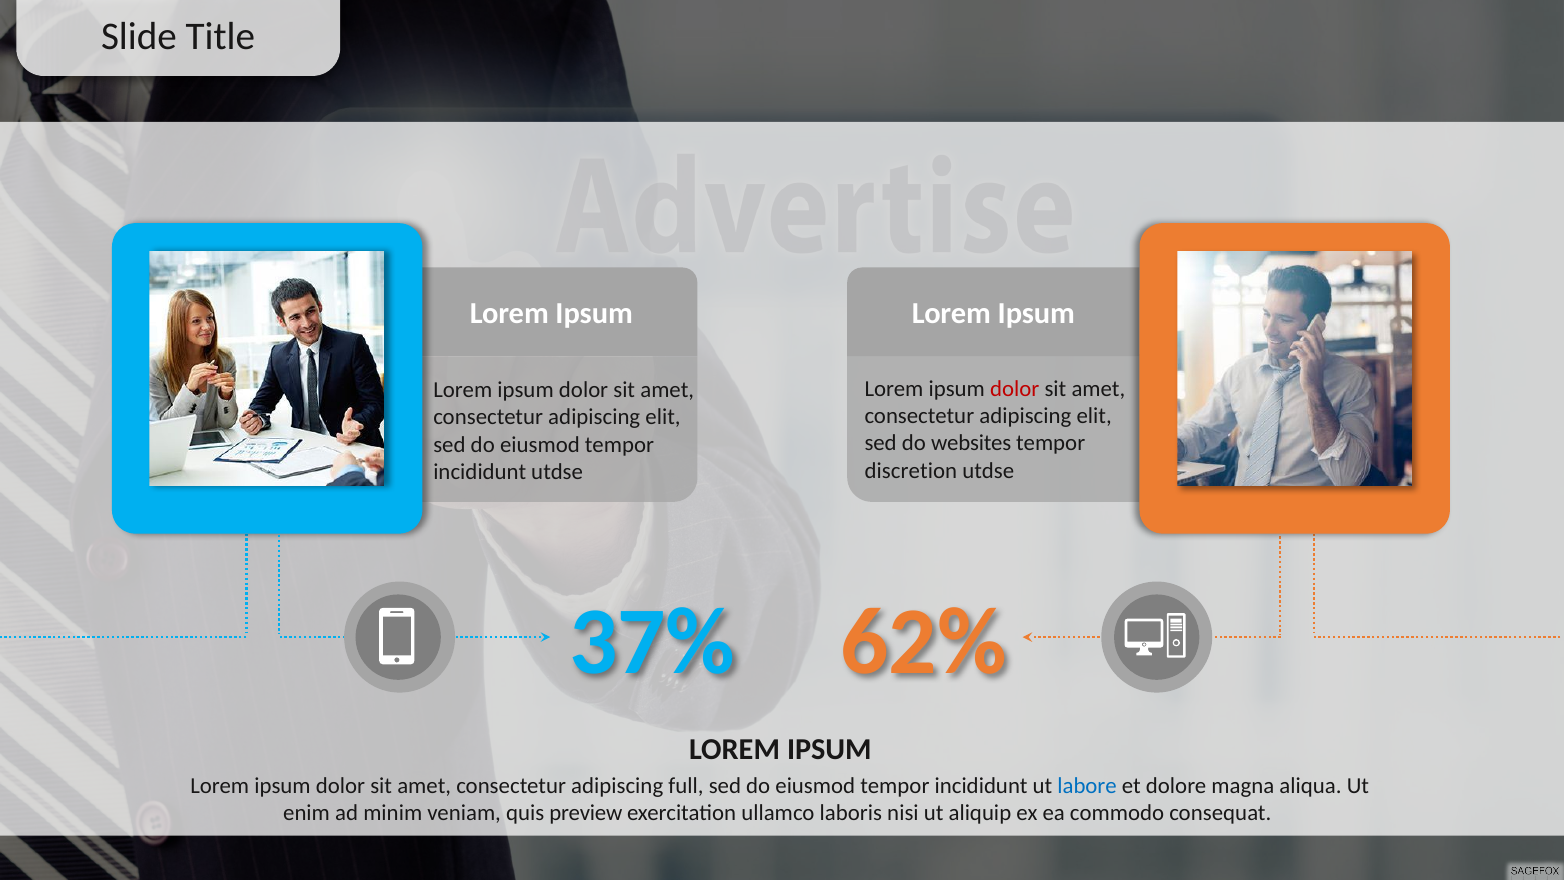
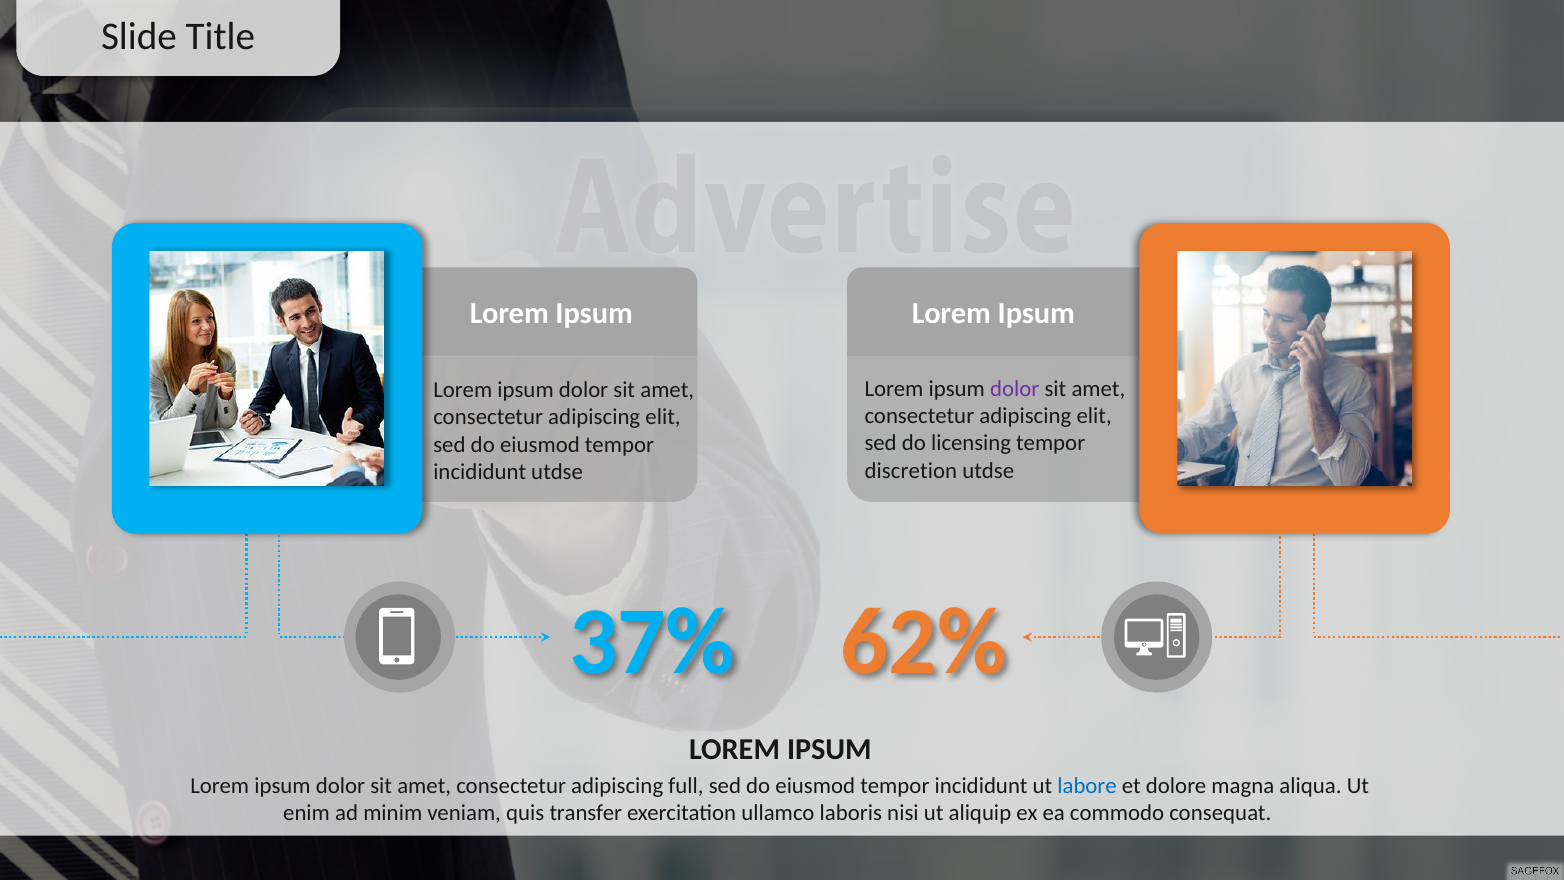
dolor at (1015, 388) colour: red -> purple
websites: websites -> licensing
preview: preview -> transfer
